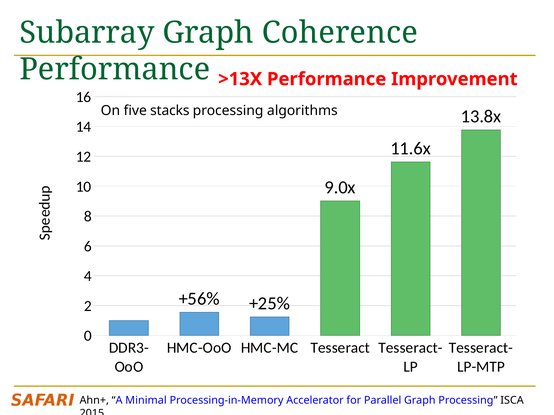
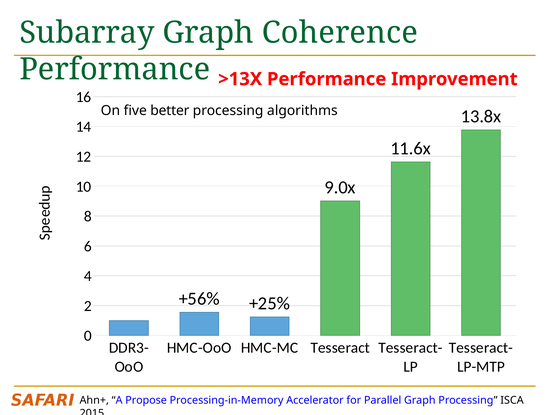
stacks: stacks -> better
Minimal: Minimal -> Propose
